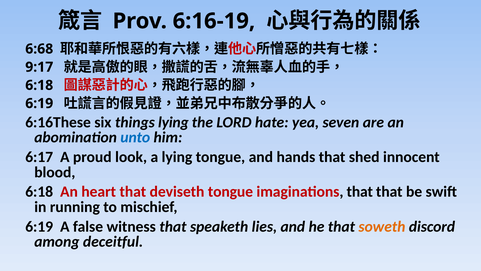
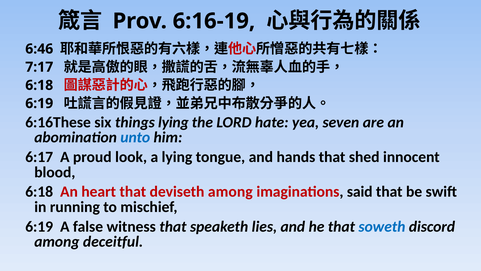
6:68: 6:68 -> 6:46
9:17: 9:17 -> 7:17
deviseth tongue: tongue -> among
imaginations that: that -> said
soweth colour: orange -> blue
